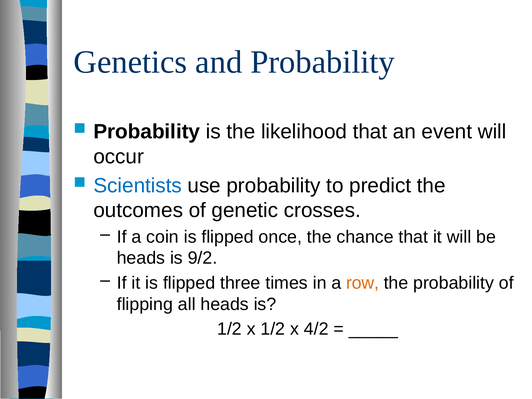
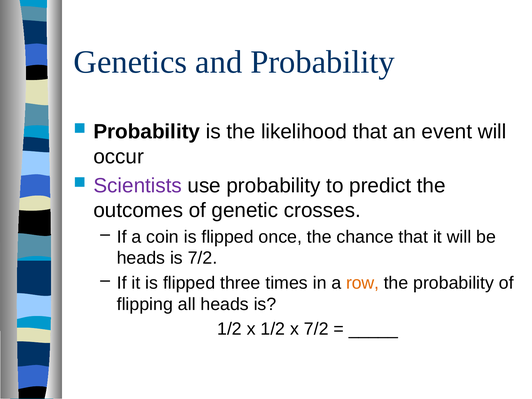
Scientists colour: blue -> purple
is 9/2: 9/2 -> 7/2
x 4/2: 4/2 -> 7/2
